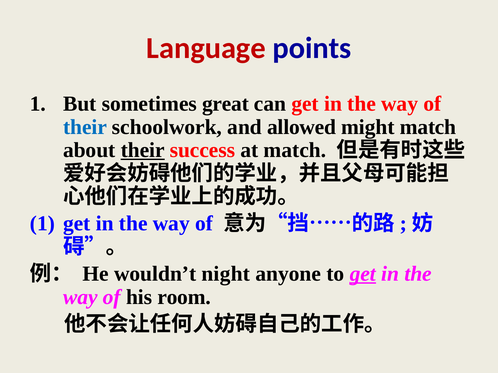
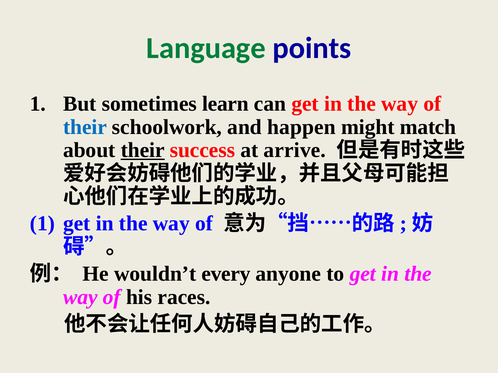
Language colour: red -> green
great: great -> learn
allowed: allowed -> happen
at match: match -> arrive
night: night -> every
get at (363, 274) underline: present -> none
room: room -> races
